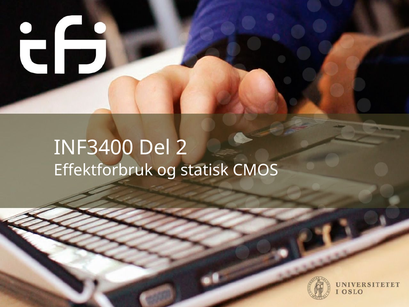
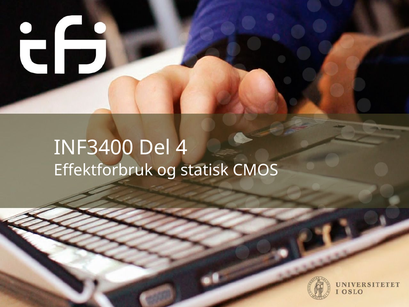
2: 2 -> 4
